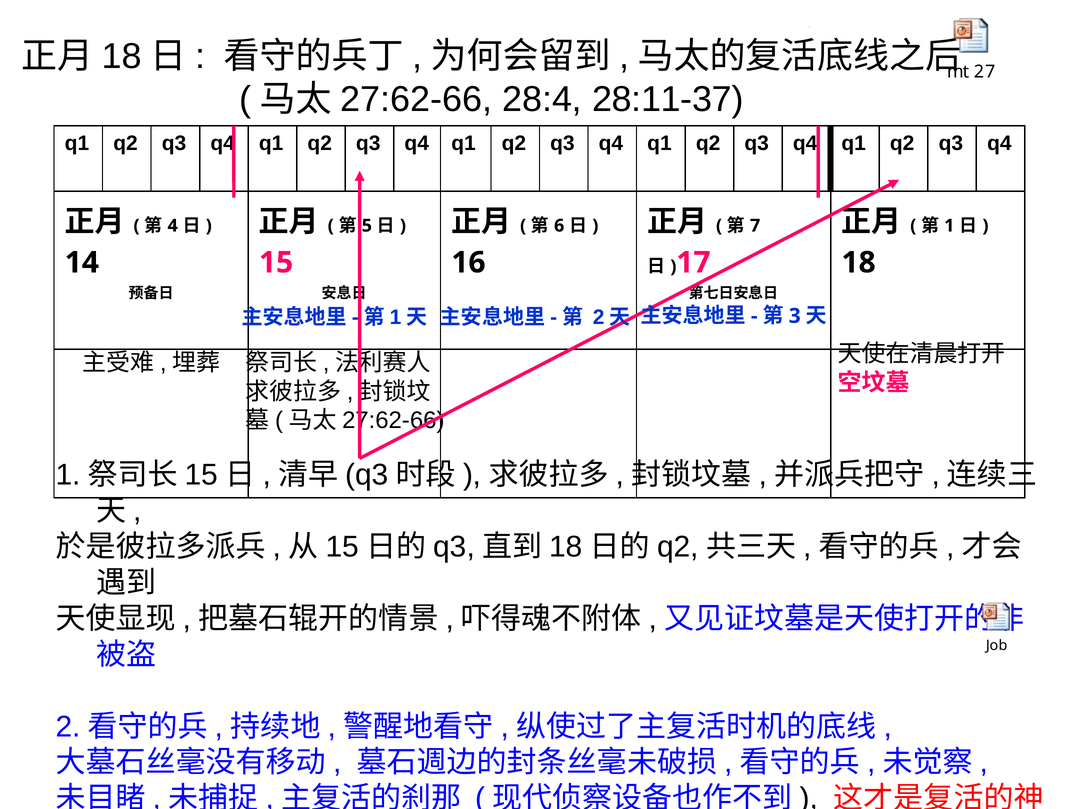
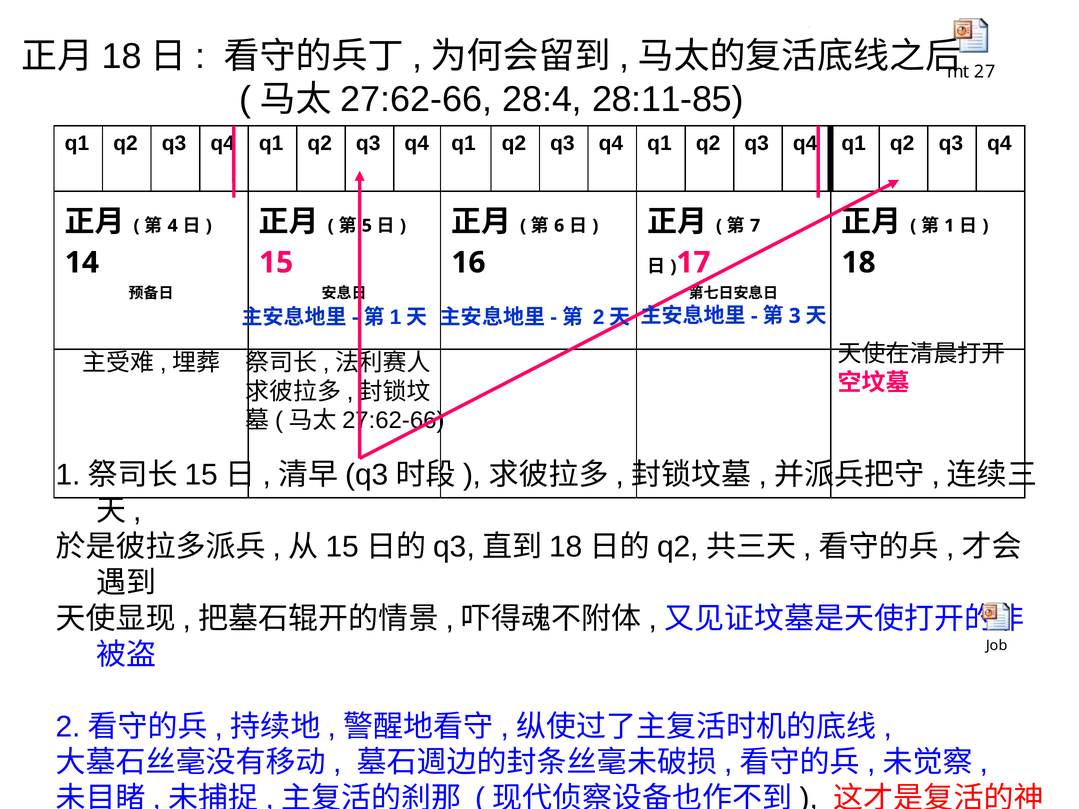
28:11-37: 28:11-37 -> 28:11-85
